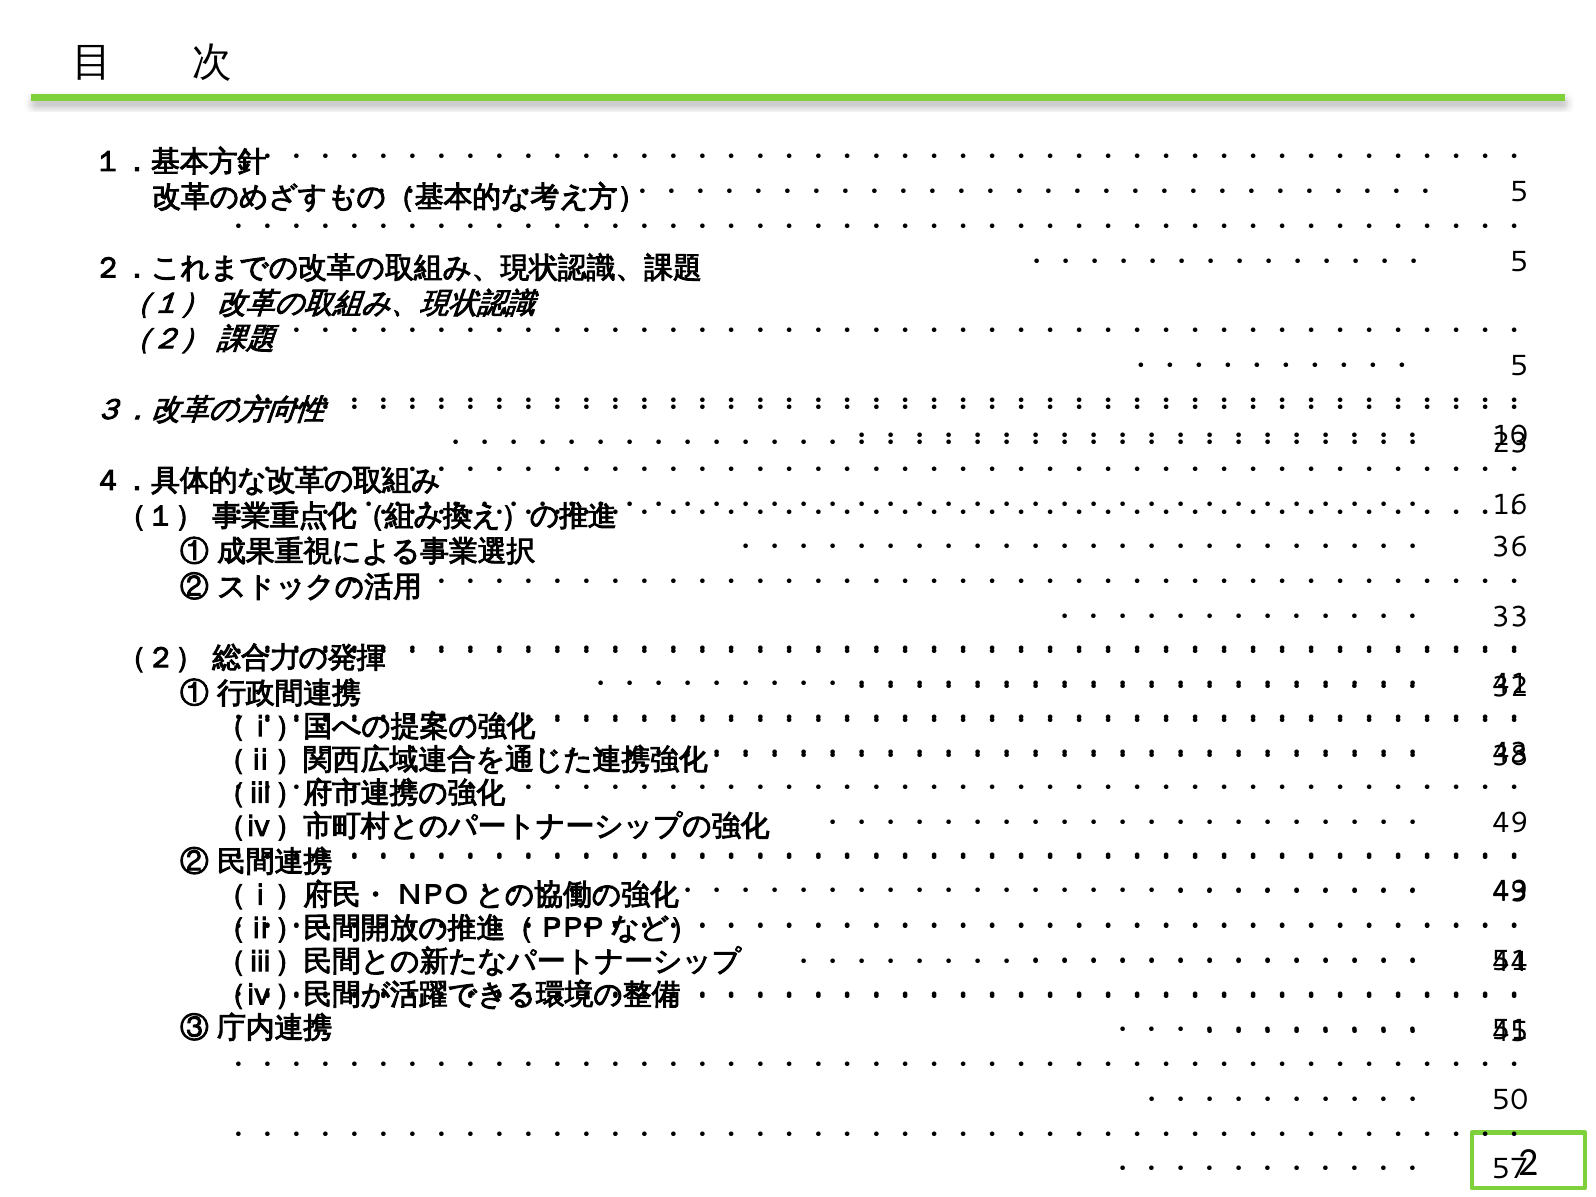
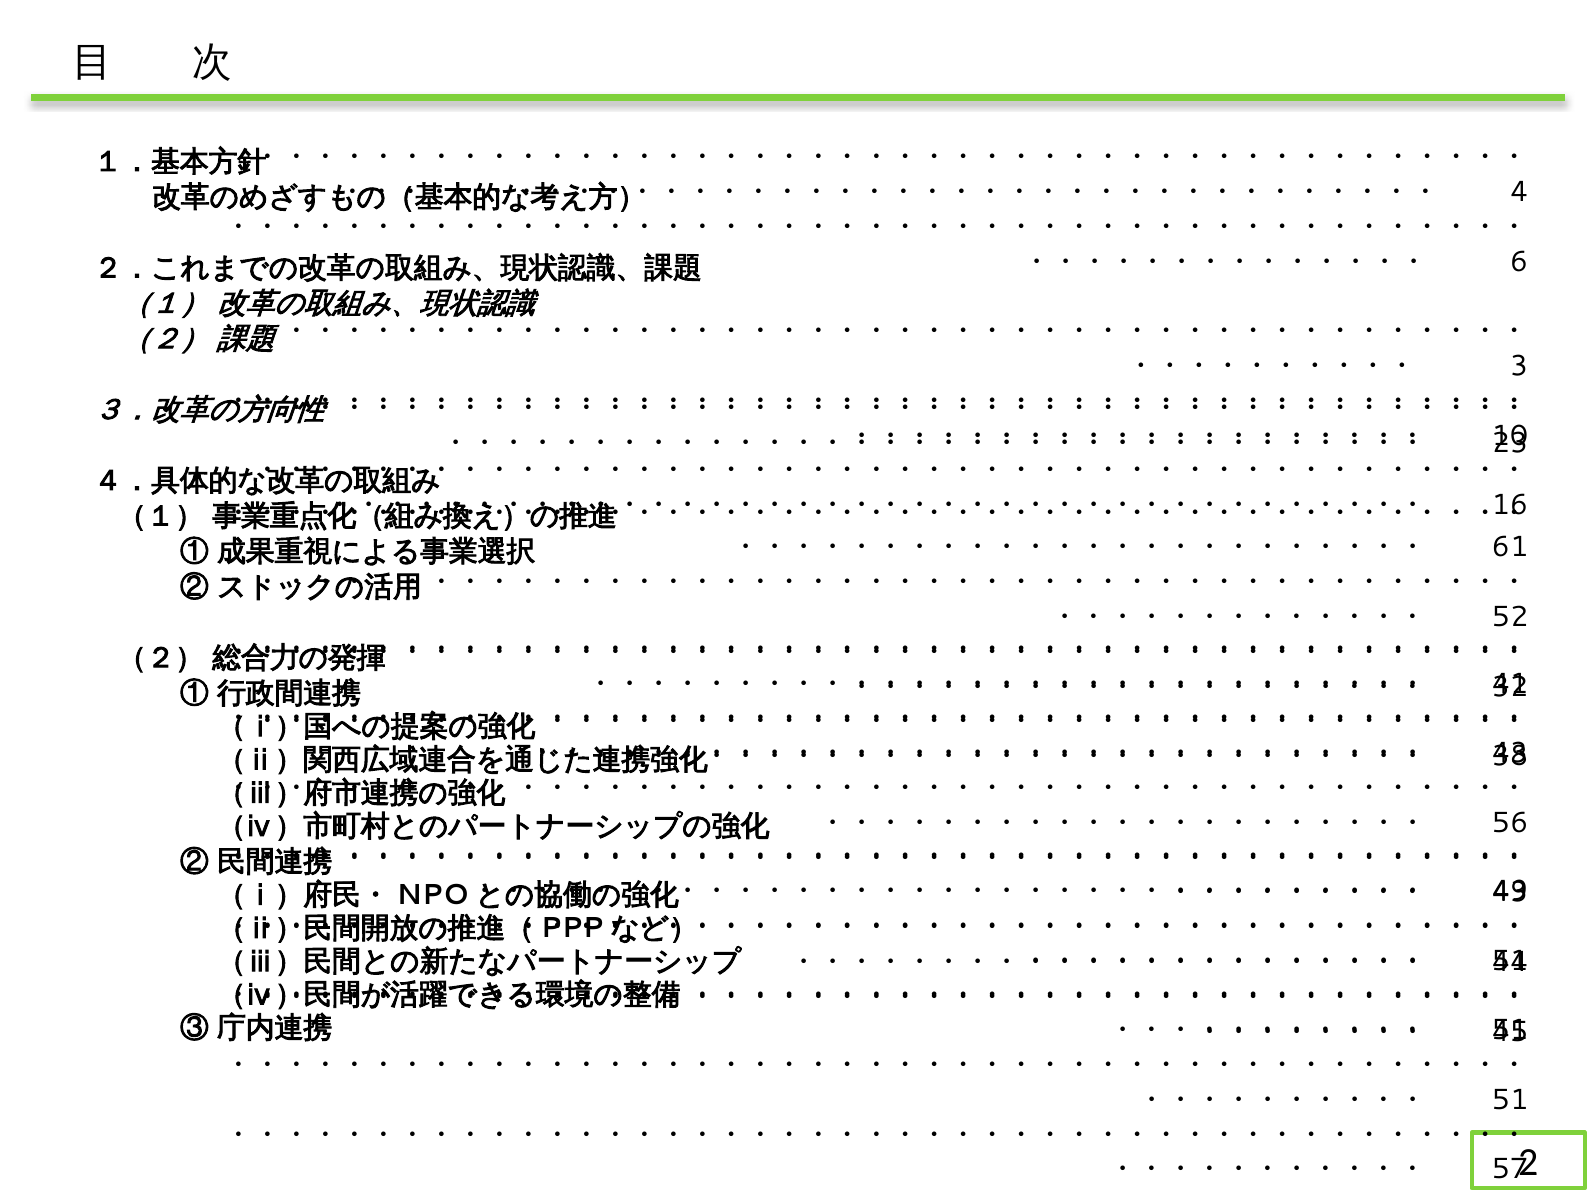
5 at (1519, 192): 5 -> 4
5 at (1519, 261): 5 -> 6
5 at (1519, 366): 5 -> 3
36: 36 -> 61
33: 33 -> 52
49 at (1510, 823): 49 -> 56
50 at (1510, 1100): 50 -> 51
